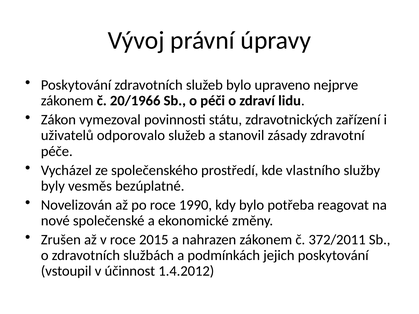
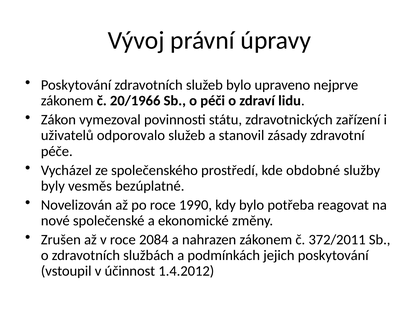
vlastního: vlastního -> obdobné
2015: 2015 -> 2084
